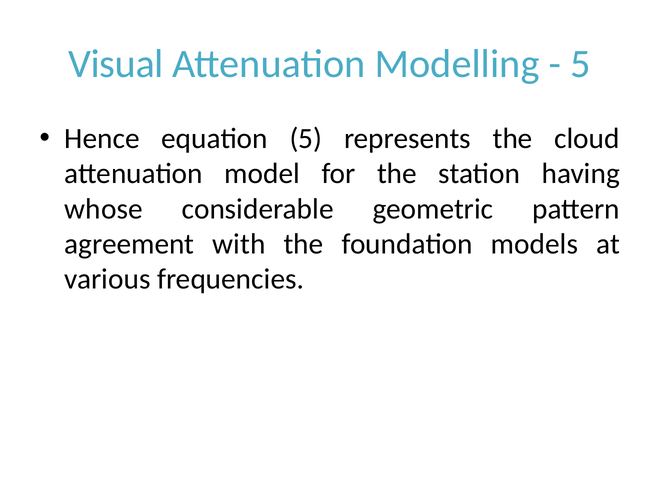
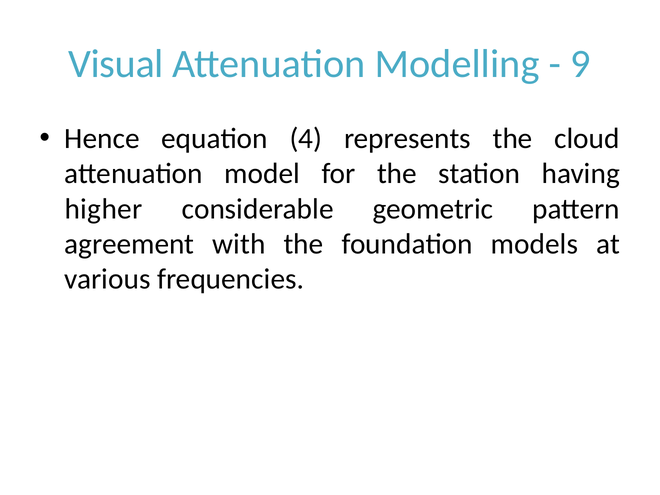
5 at (580, 64): 5 -> 9
equation 5: 5 -> 4
whose: whose -> higher
